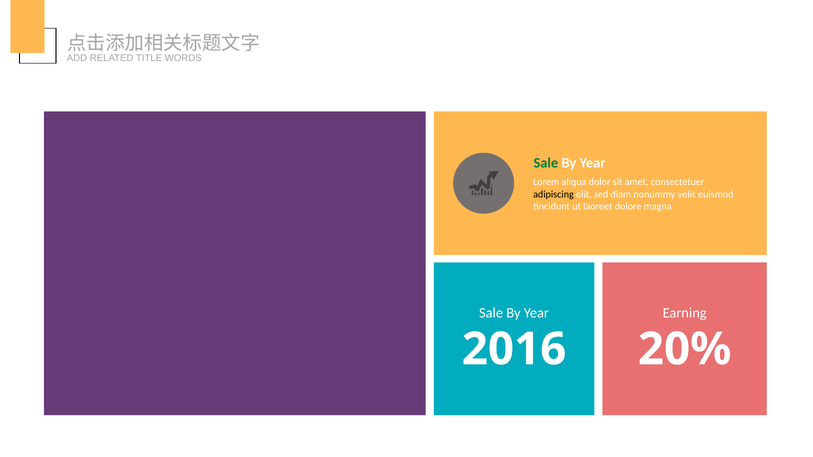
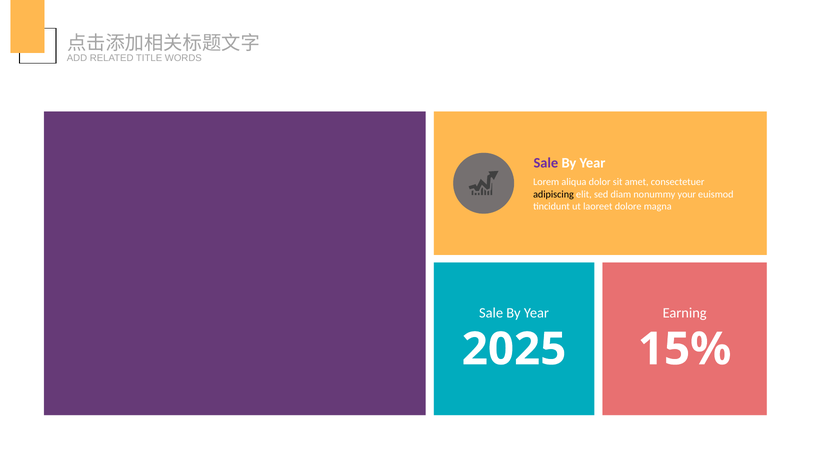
Sale at (546, 163) colour: green -> purple
velit: velit -> your
2016: 2016 -> 2025
20%: 20% -> 15%
